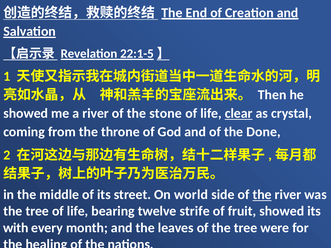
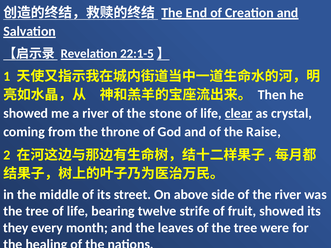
Done: Done -> Raise
world: world -> above
the at (262, 195) underline: present -> none
with: with -> they
